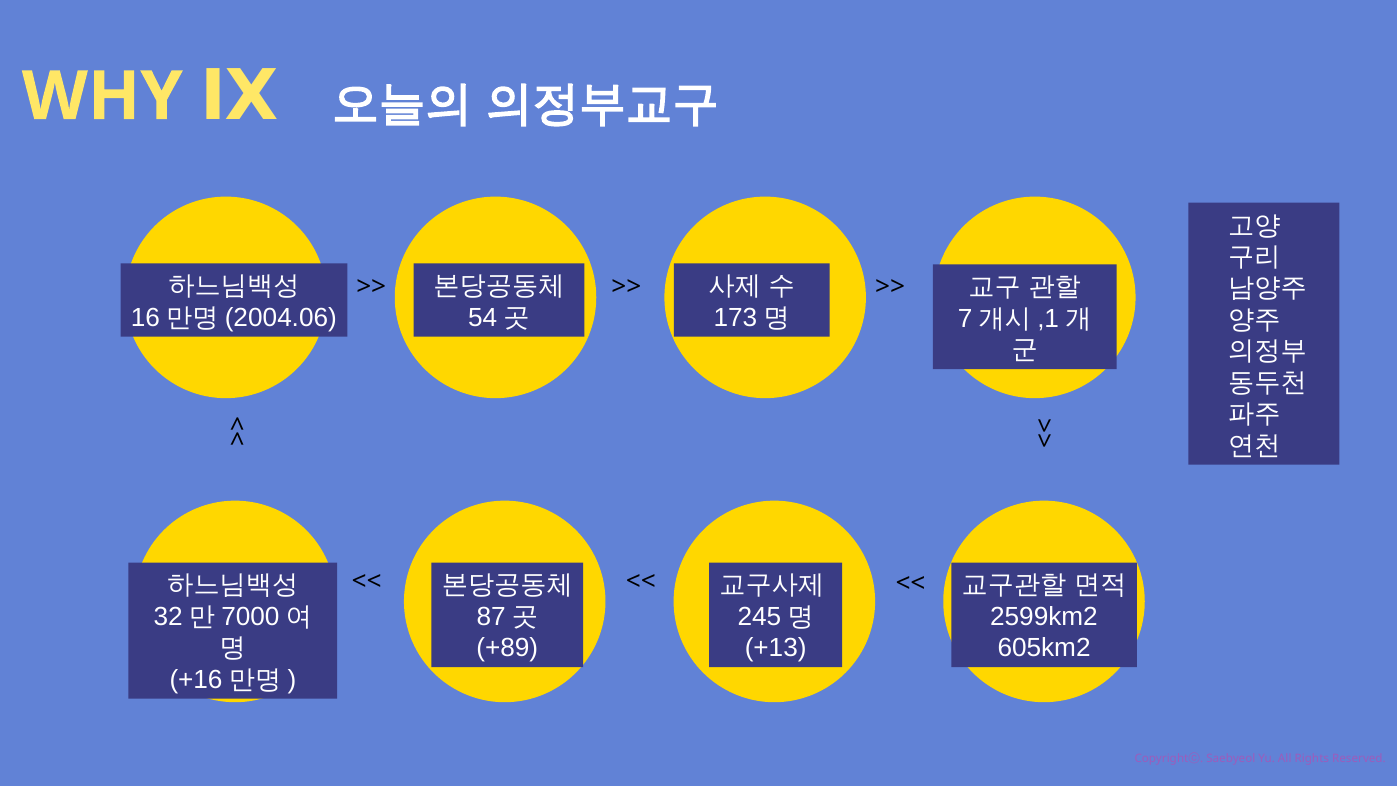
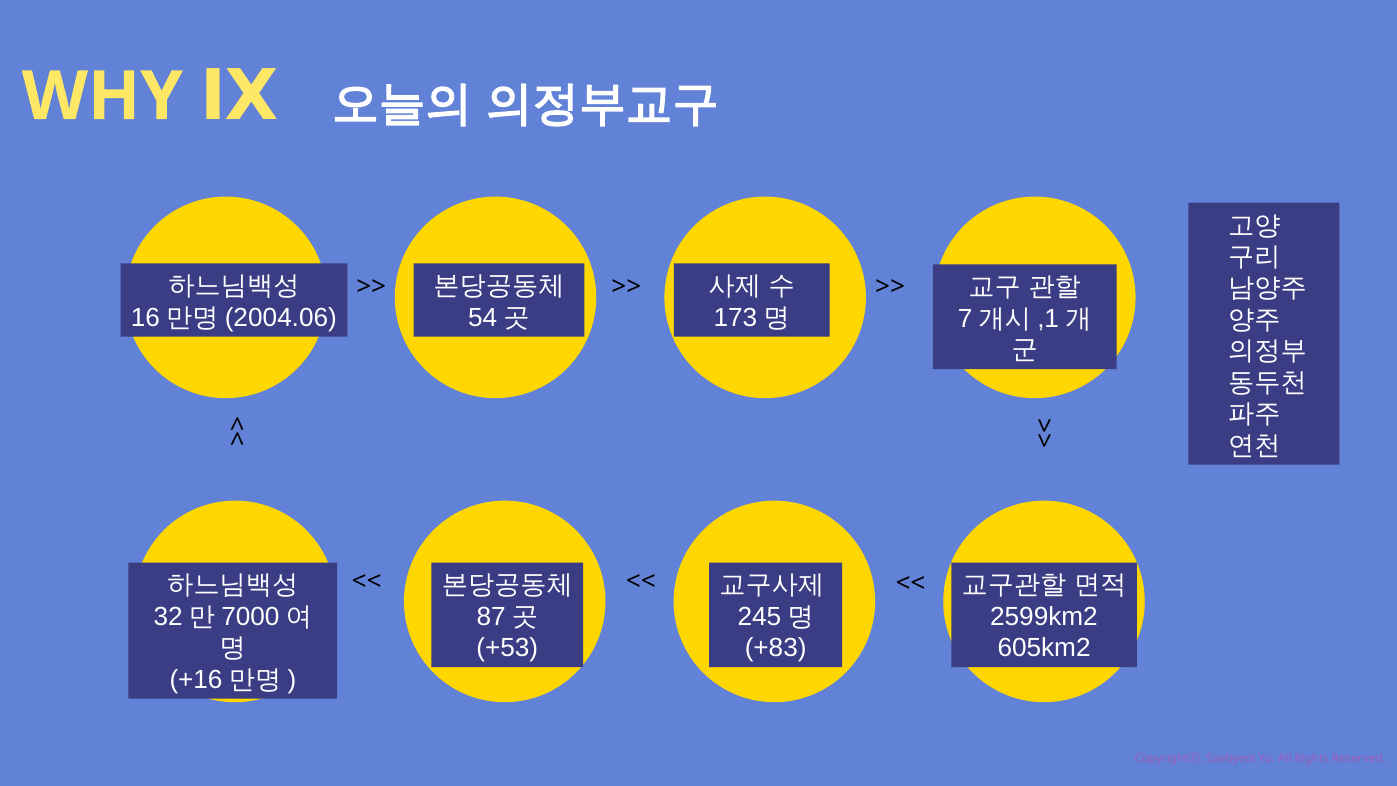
+89: +89 -> +53
+13: +13 -> +83
